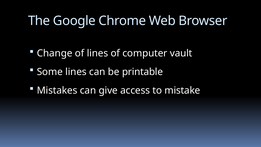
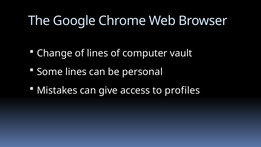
printable: printable -> personal
mistake: mistake -> profiles
